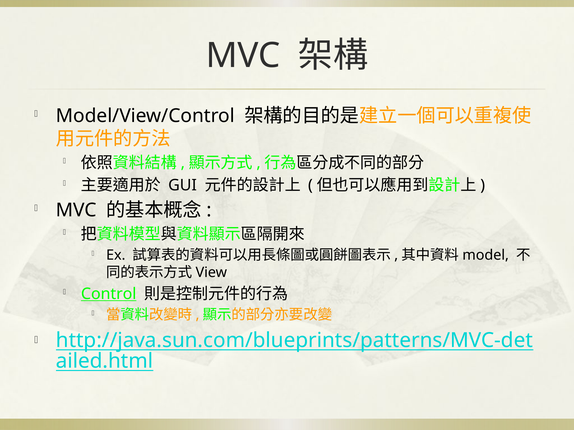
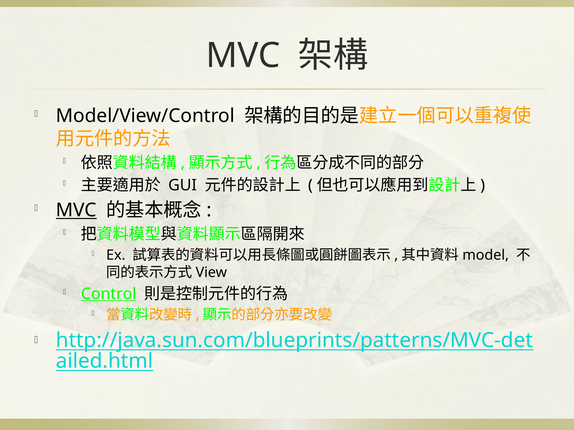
MVC at (76, 210) underline: none -> present
